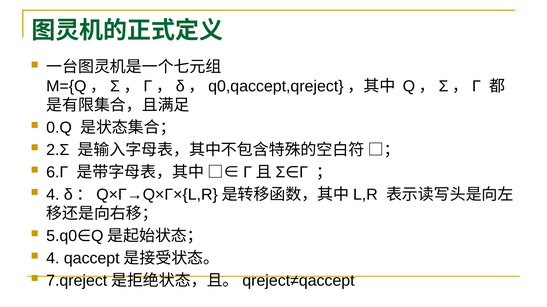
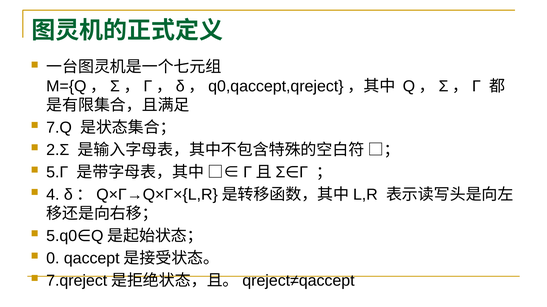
0.Q: 0.Q -> 7.Q
6.Γ: 6.Γ -> 5.Γ
4 at (53, 259): 4 -> 0
